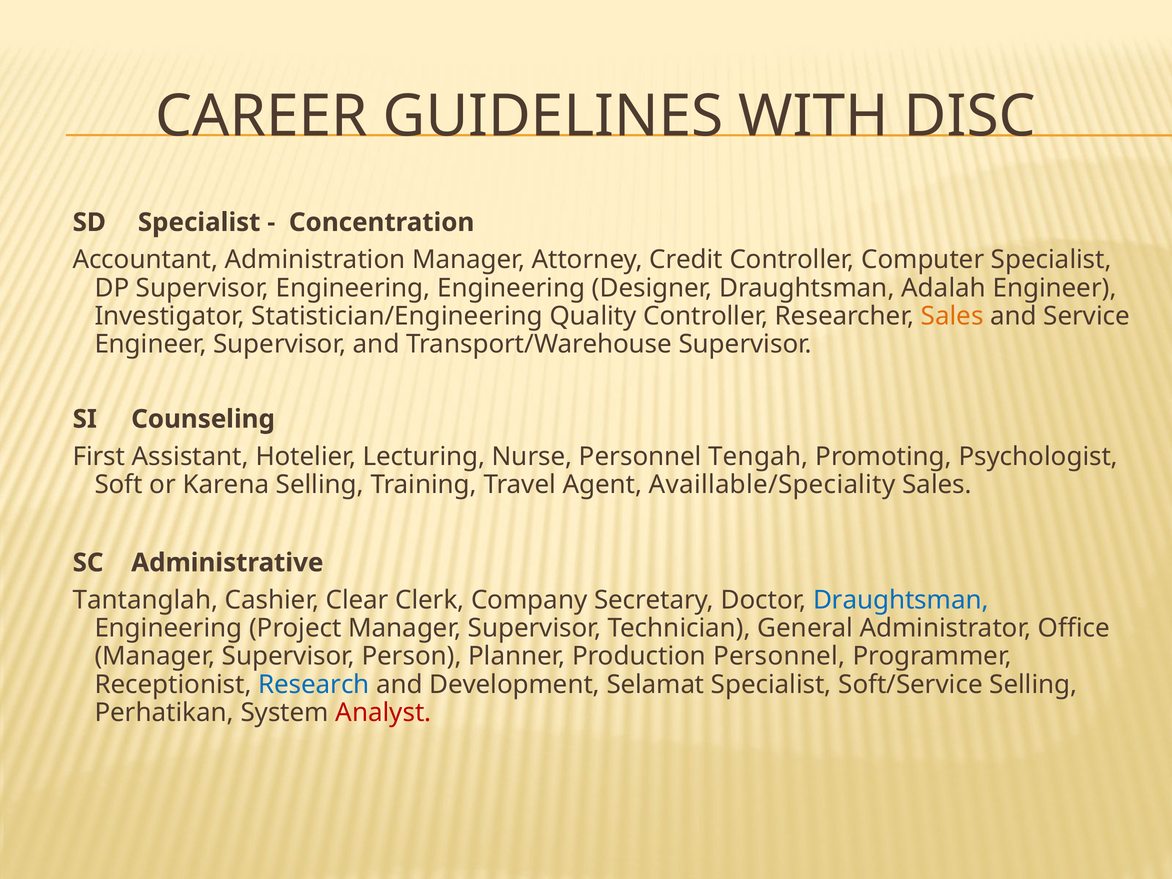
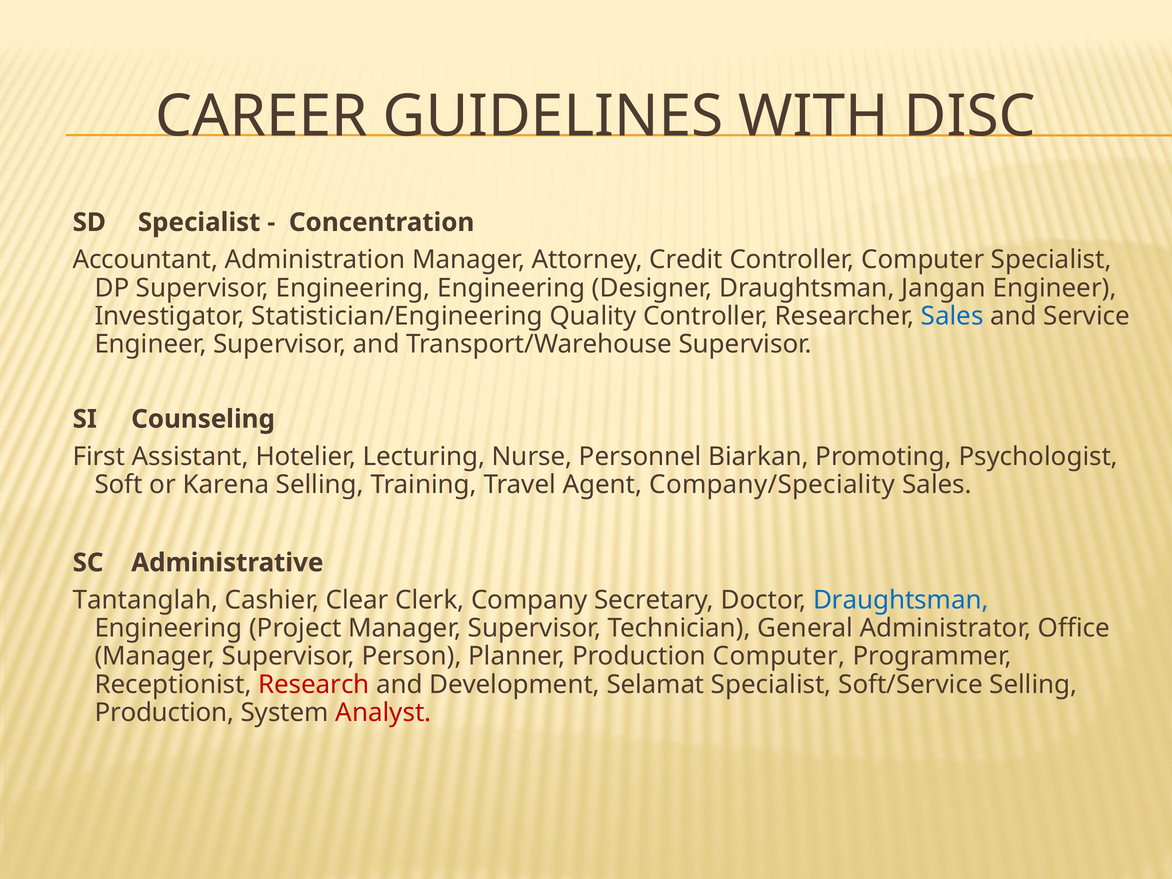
Adalah: Adalah -> Jangan
Sales at (952, 316) colour: orange -> blue
Tengah: Tengah -> Biarkan
Availlable/Speciality: Availlable/Speciality -> Company/Speciality
Production Personnel: Personnel -> Computer
Research colour: blue -> red
Perhatikan at (164, 713): Perhatikan -> Production
